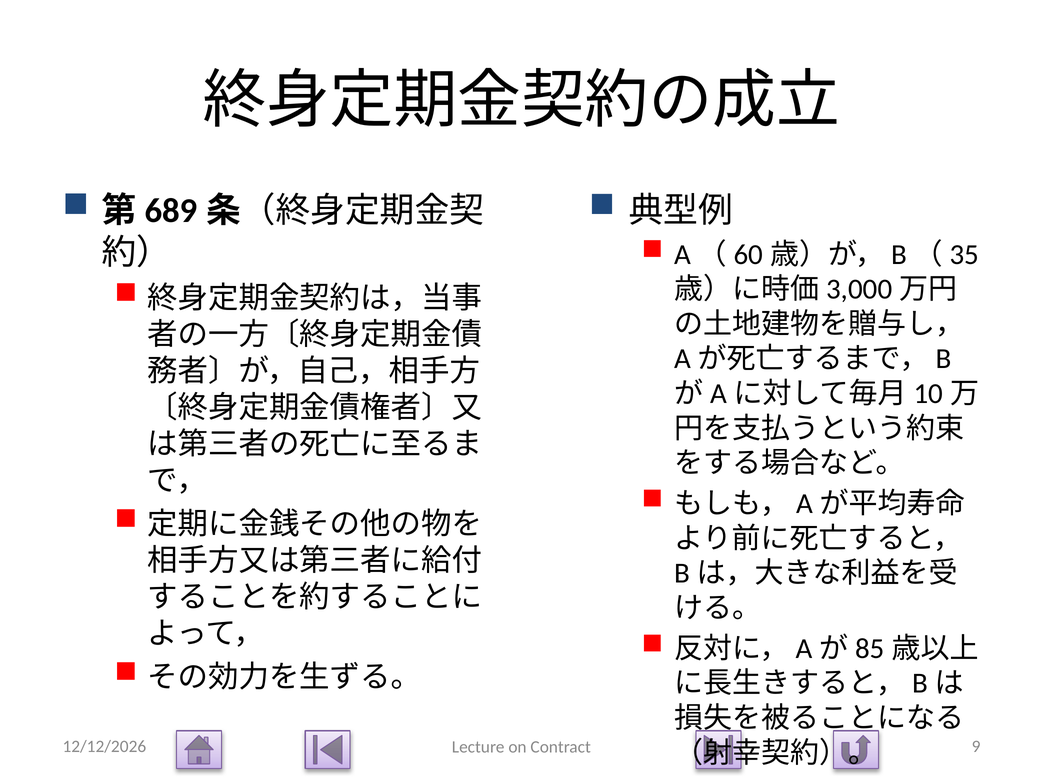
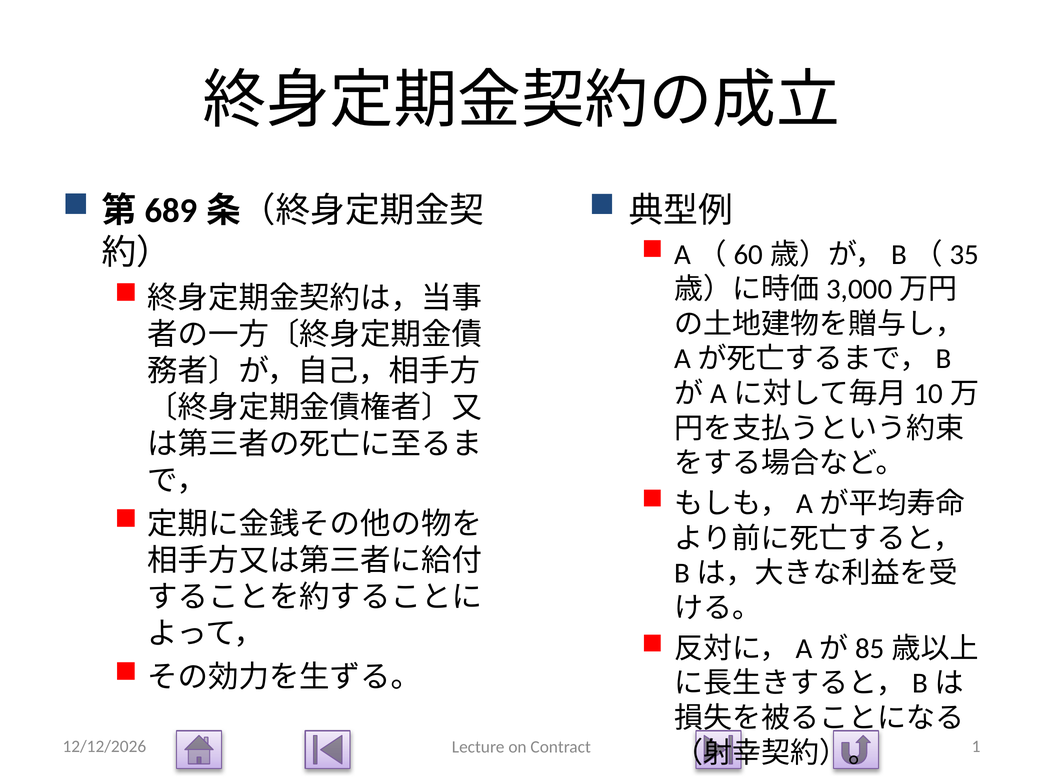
9: 9 -> 1
